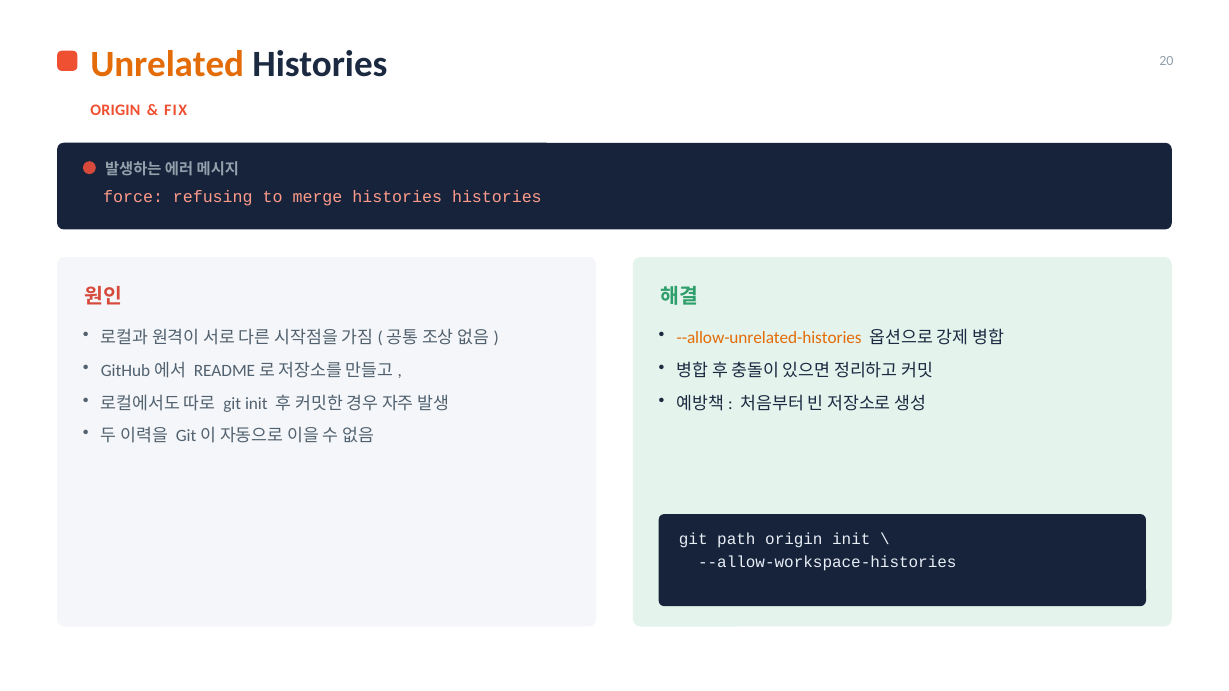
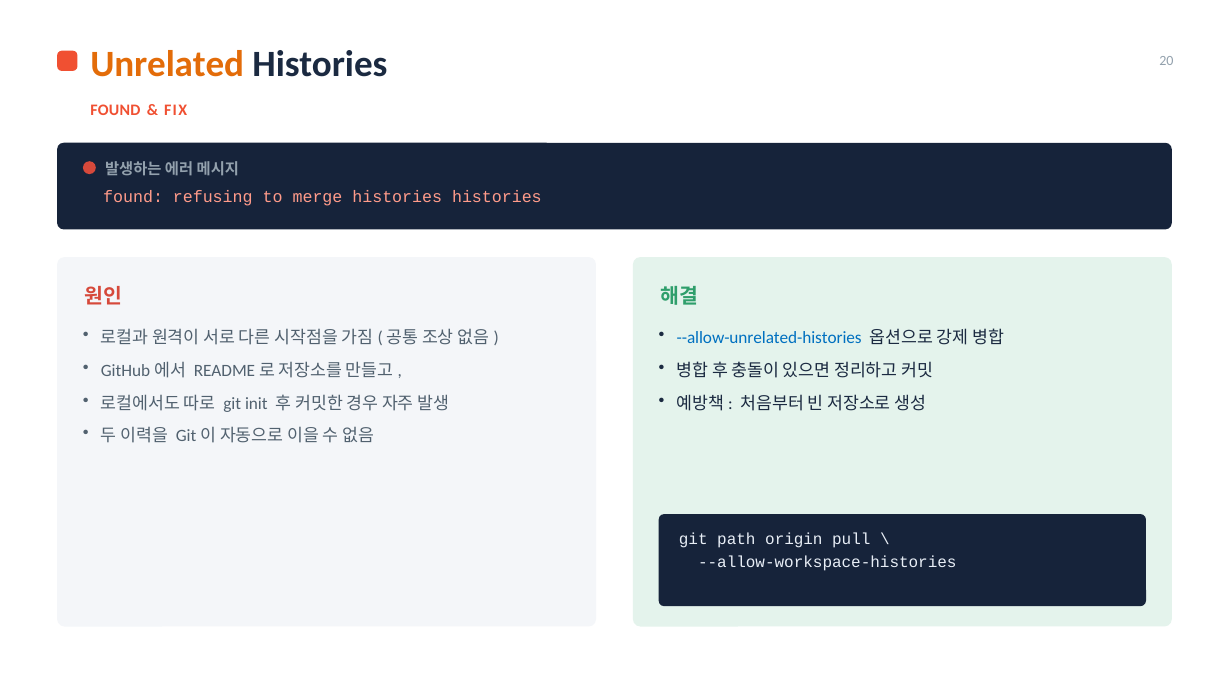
ORIGIN at (115, 110): ORIGIN -> FOUND
force at (133, 197): force -> found
--allow-unrelated-histories colour: orange -> blue
origin init: init -> pull
